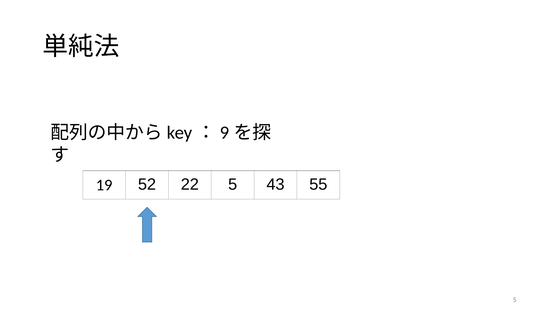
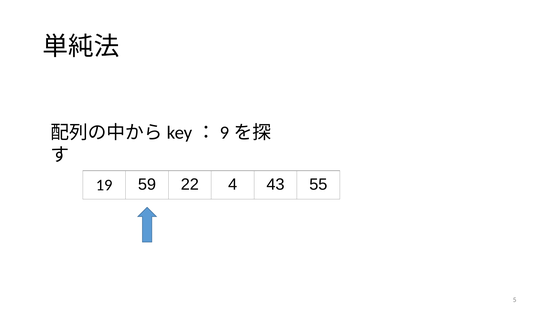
52: 52 -> 59
22 5: 5 -> 4
